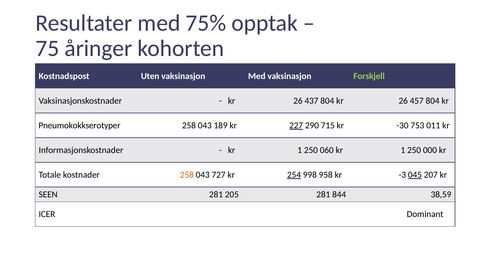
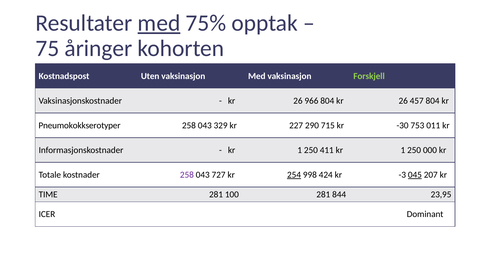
med at (159, 23) underline: none -> present
437: 437 -> 966
189: 189 -> 329
227 underline: present -> none
060: 060 -> 411
258 at (187, 175) colour: orange -> purple
958: 958 -> 424
SEEN: SEEN -> TIME
205: 205 -> 100
38,59: 38,59 -> 23,95
